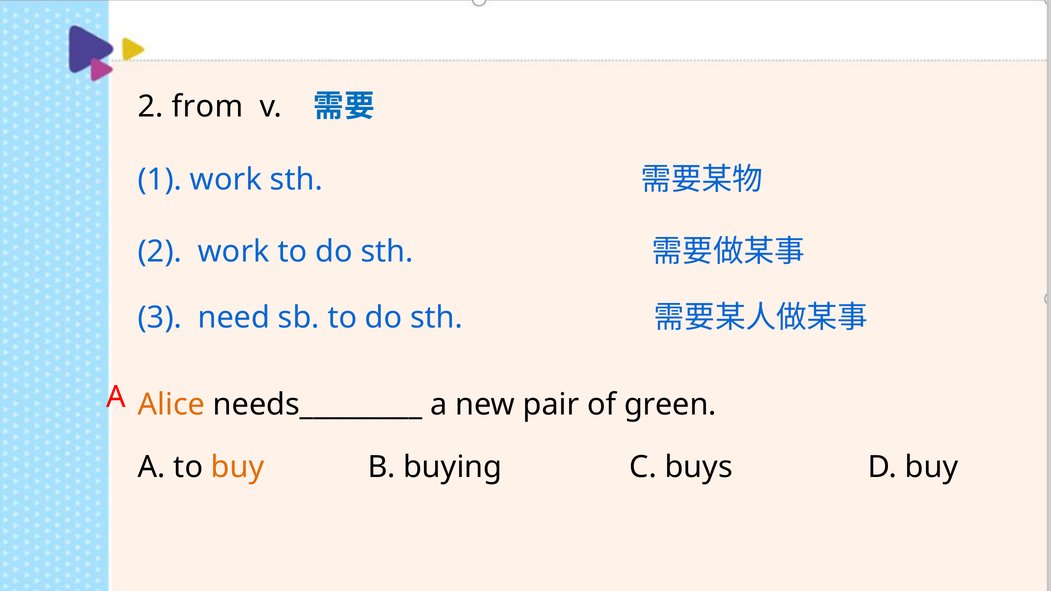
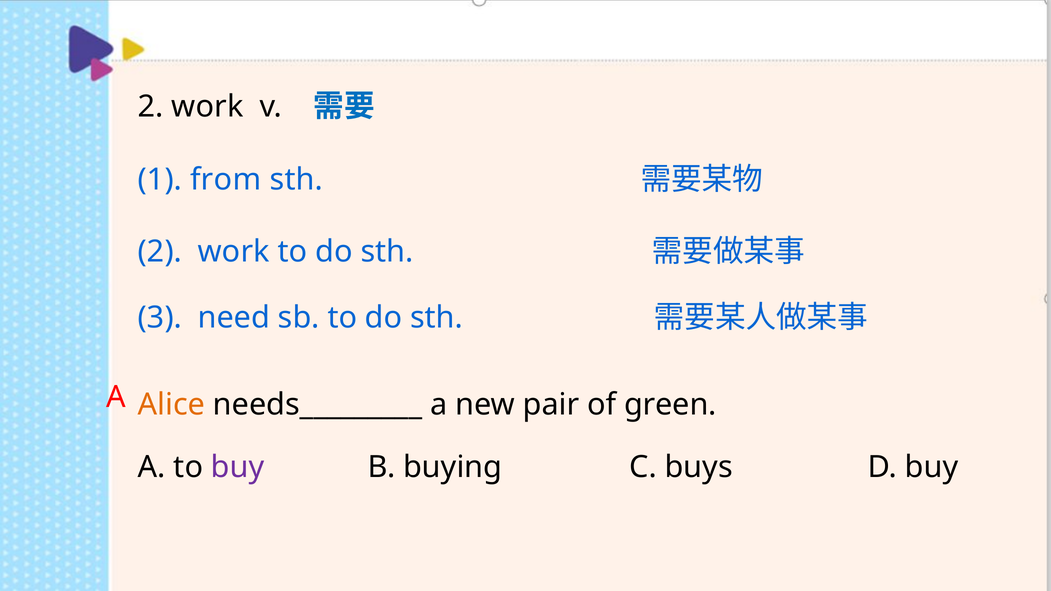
from at (207, 107): from -> work
1 work: work -> from
buy at (238, 467) colour: orange -> purple
